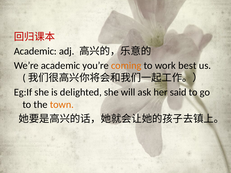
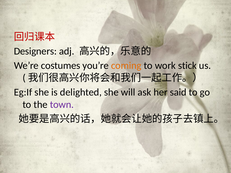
Academic at (35, 51): Academic -> Designers
We’re academic: academic -> costumes
best: best -> stick
town colour: orange -> purple
